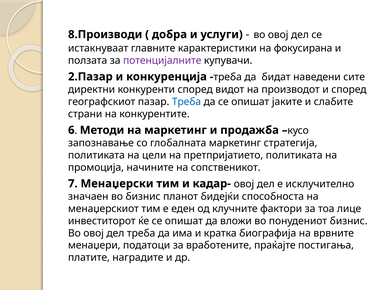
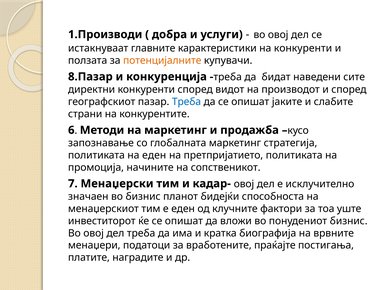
8.Производи: 8.Производи -> 1.Производи
на фокусирана: фокусирана -> конкуренти
потенцијалните colour: purple -> orange
2.Пазар: 2.Пазар -> 8.Пазар
на цели: цели -> еден
лице: лице -> уште
